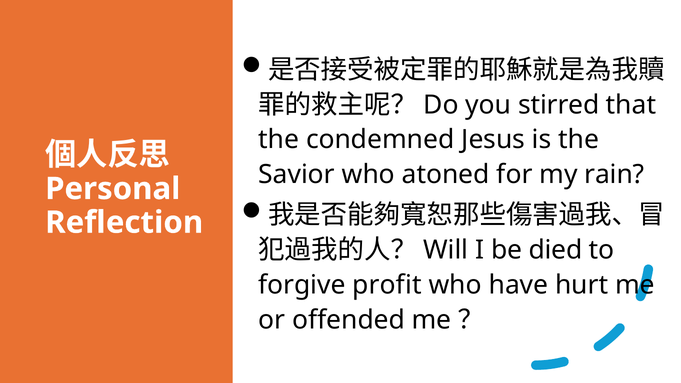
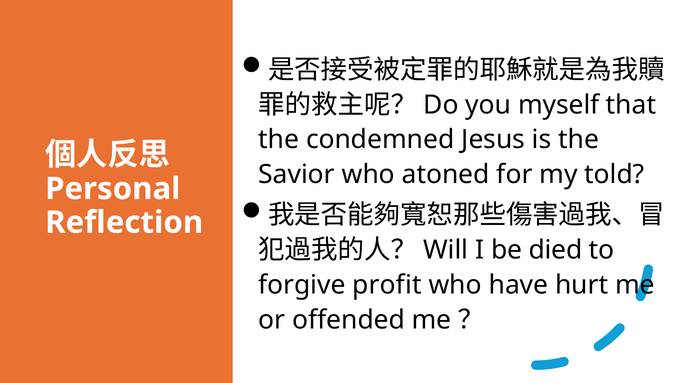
stirred: stirred -> myself
rain: rain -> told
